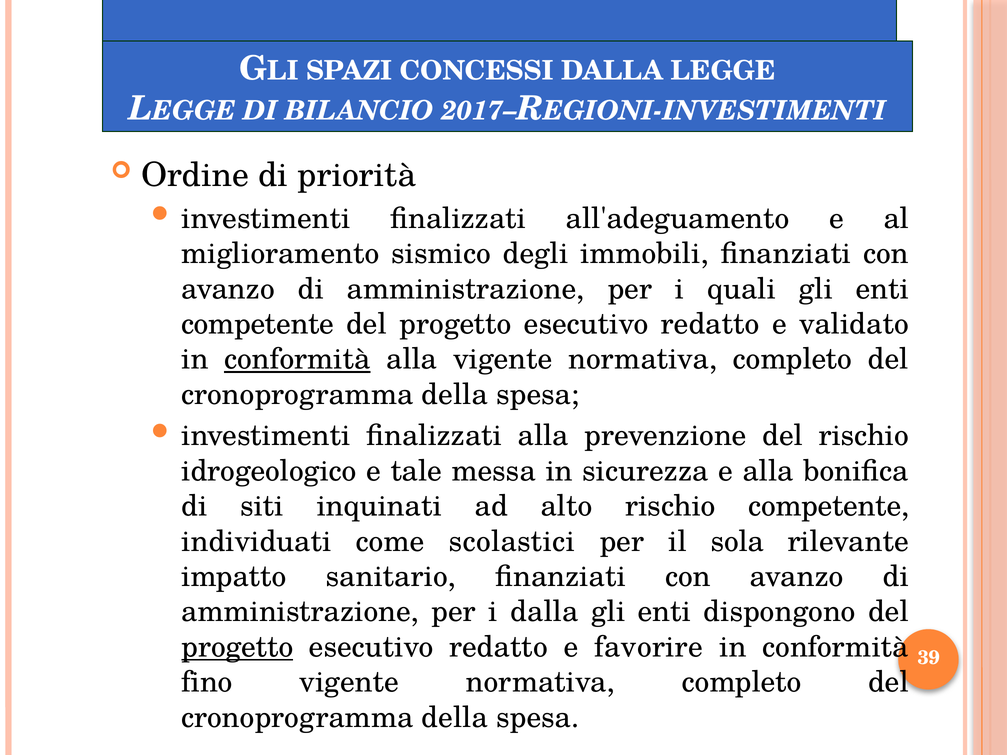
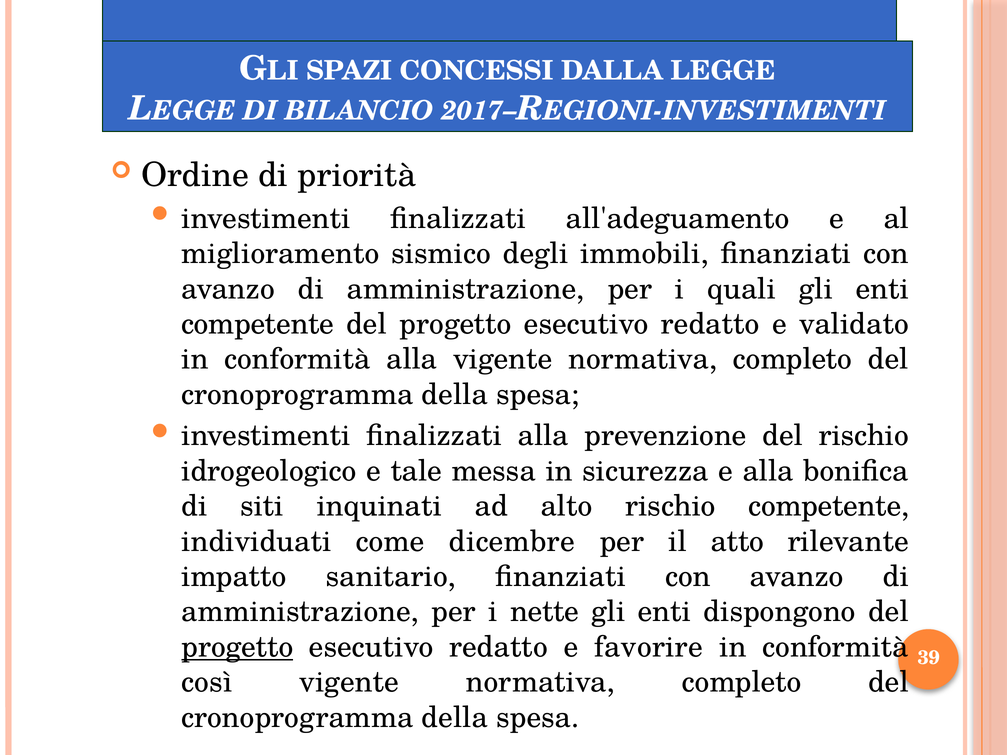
conformità at (297, 359) underline: present -> none
scolastici: scolastici -> dicembre
sola: sola -> atto
i dalla: dalla -> nette
fino: fino -> così
